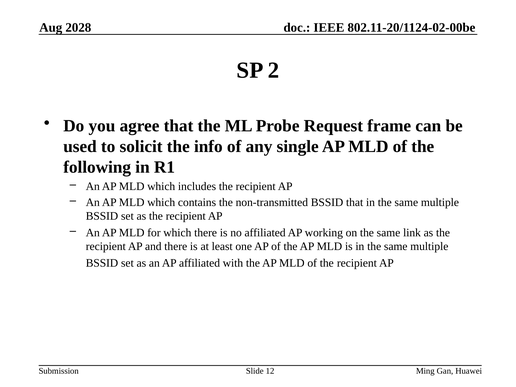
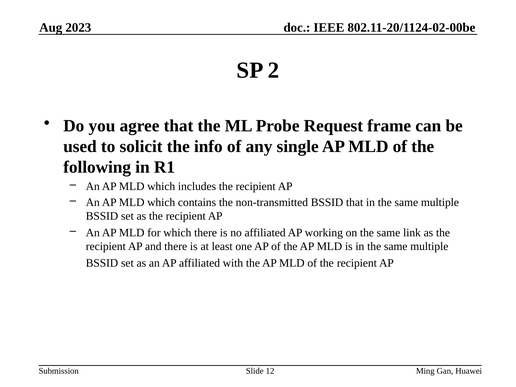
2028: 2028 -> 2023
